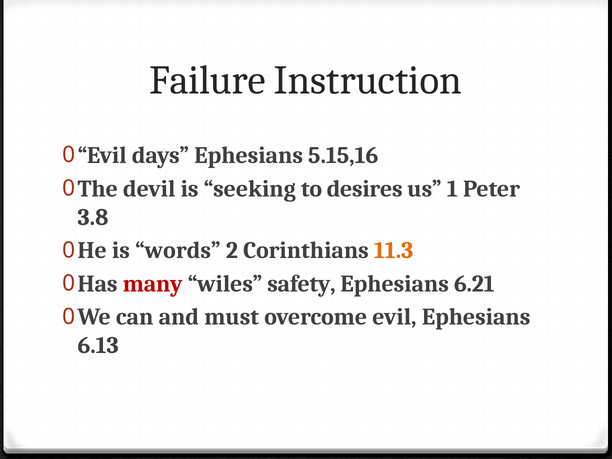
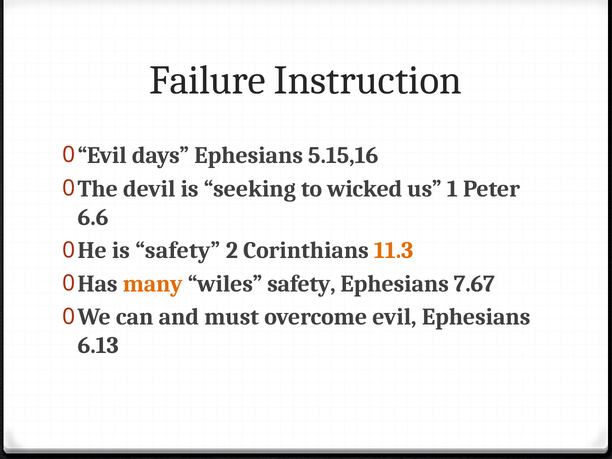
desires: desires -> wicked
3.8: 3.8 -> 6.6
is words: words -> safety
many colour: red -> orange
6.21: 6.21 -> 7.67
